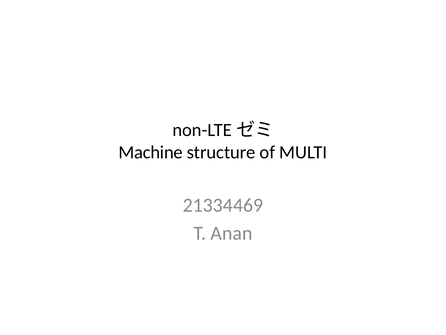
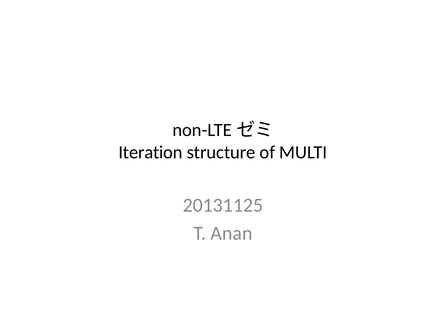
Machine: Machine -> Iteration
21334469: 21334469 -> 20131125
